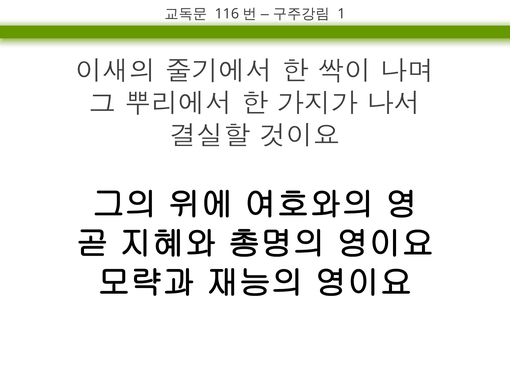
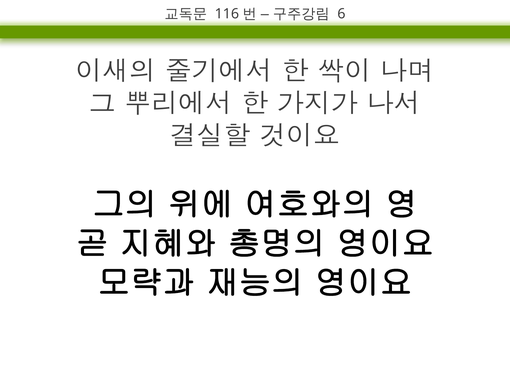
1: 1 -> 6
